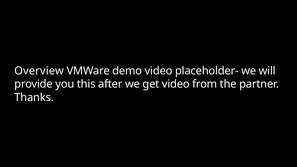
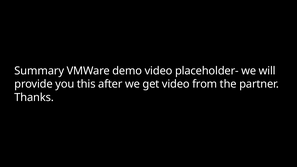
Overview: Overview -> Summary
